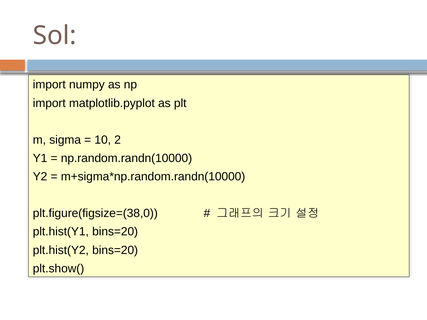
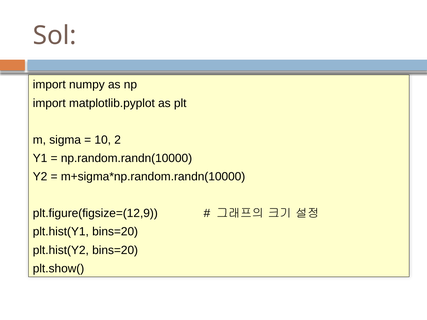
plt.figure(figsize=(38,0: plt.figure(figsize=(38,0 -> plt.figure(figsize=(12,9
